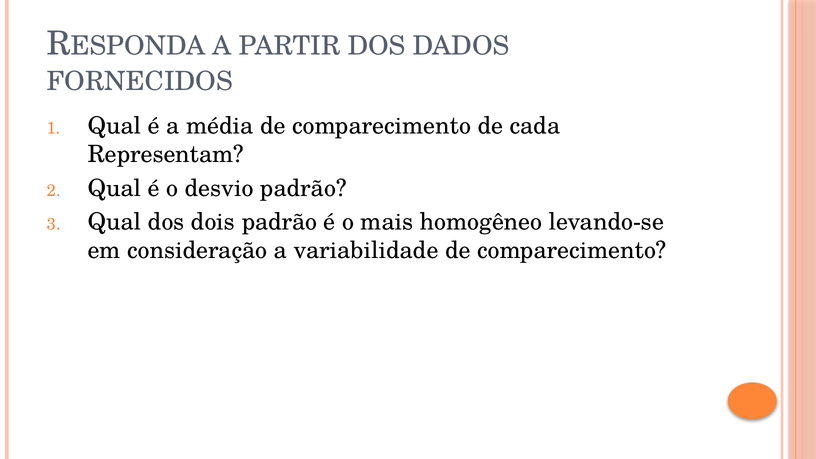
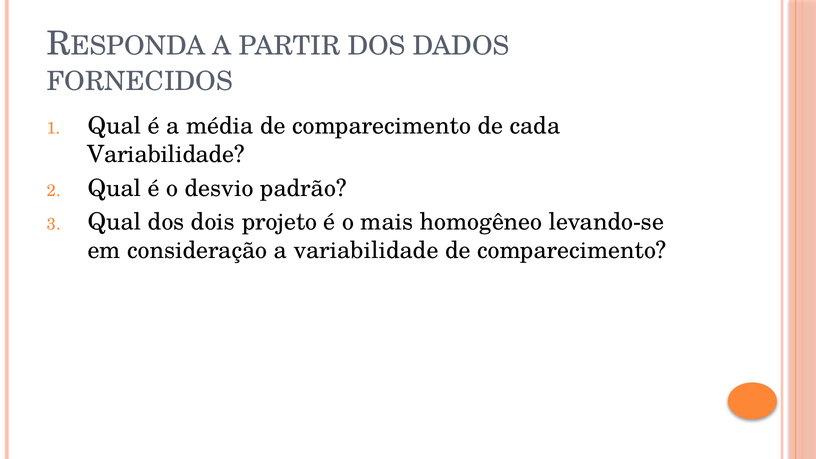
Representam at (166, 155): Representam -> Variabilidade
dois padrão: padrão -> projeto
